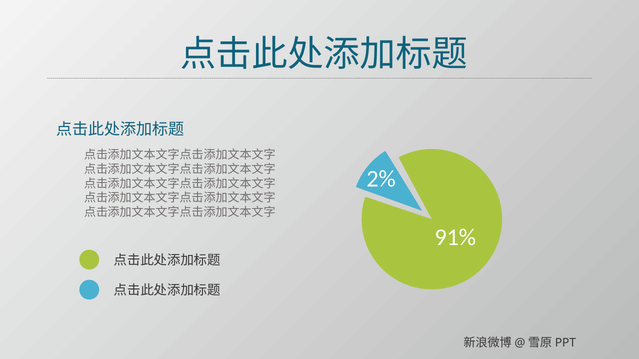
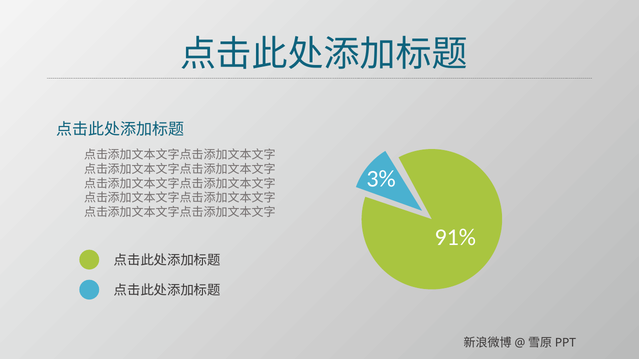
2%: 2% -> 3%
